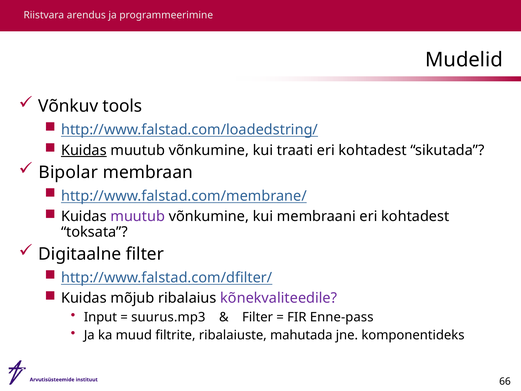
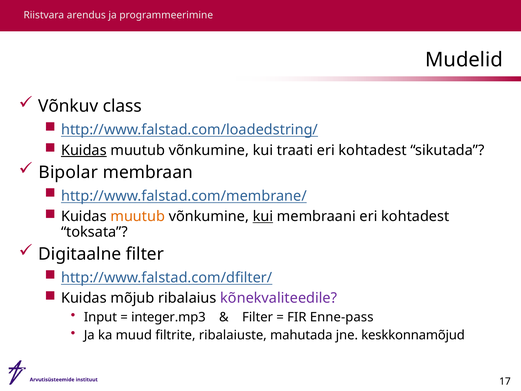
tools: tools -> class
muutub at (138, 216) colour: purple -> orange
kui at (263, 216) underline: none -> present
suurus.mp3: suurus.mp3 -> integer.mp3
komponentideks: komponentideks -> keskkonnamõjud
66: 66 -> 17
